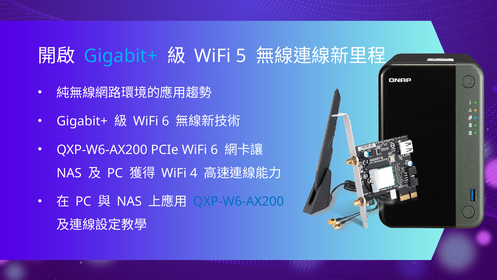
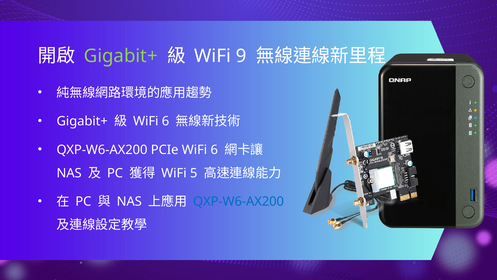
Gigabit+ at (121, 56) colour: light blue -> light green
5: 5 -> 9
4: 4 -> 5
